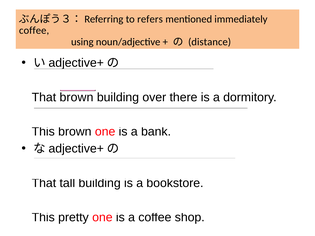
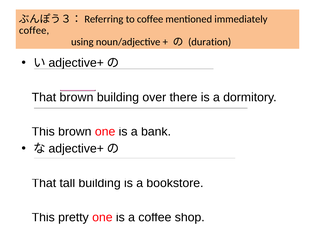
to refers: refers -> coffee
distance: distance -> duration
